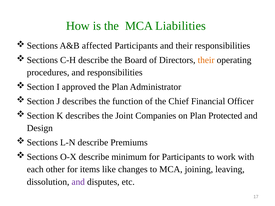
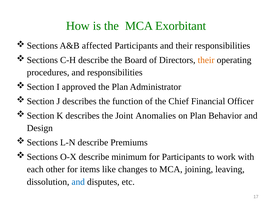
Liabilities: Liabilities -> Exorbitant
Companies: Companies -> Anomalies
Protected: Protected -> Behavior
and at (78, 182) colour: purple -> blue
